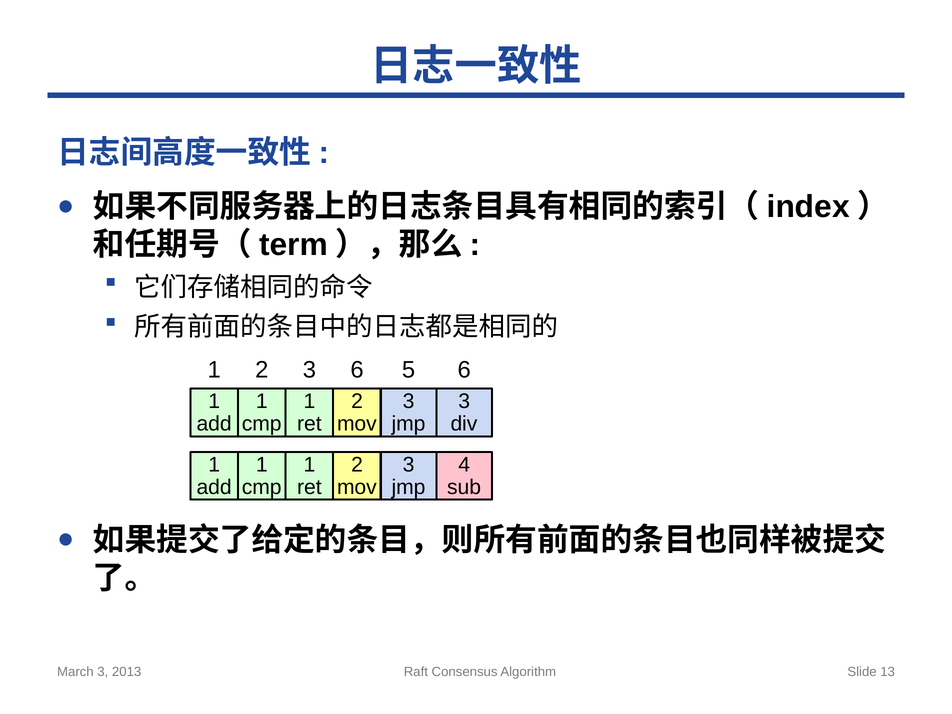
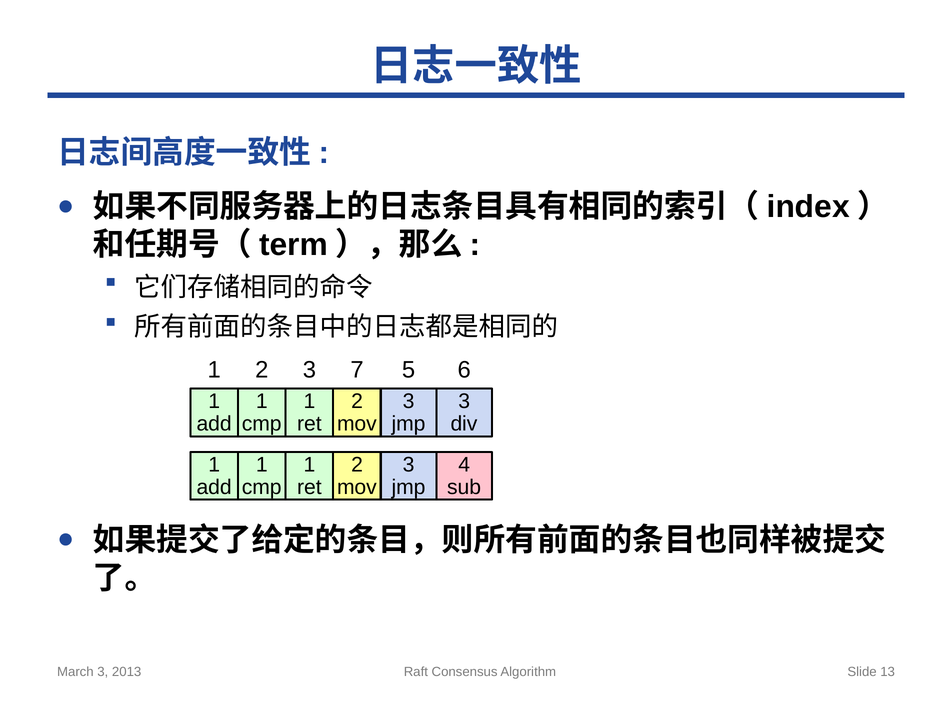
3 6: 6 -> 7
